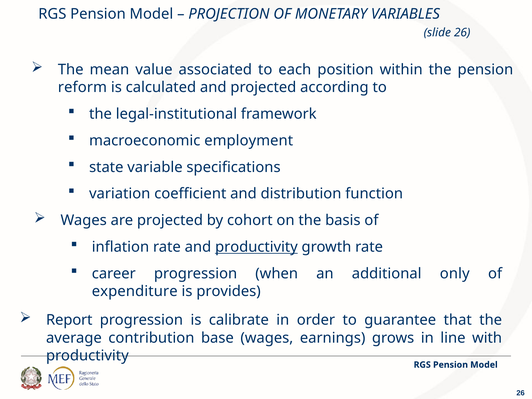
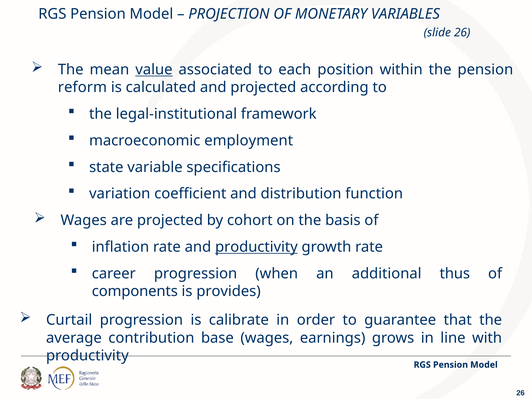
value underline: none -> present
only: only -> thus
expenditure: expenditure -> components
Report: Report -> Curtail
